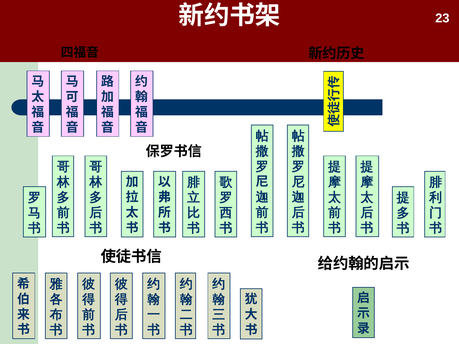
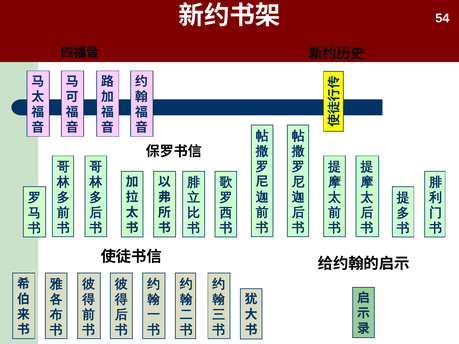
23: 23 -> 54
